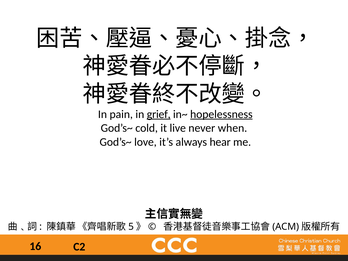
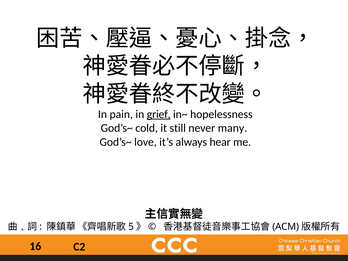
hopelessness underline: present -> none
live: live -> still
when: when -> many
